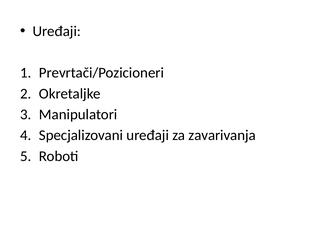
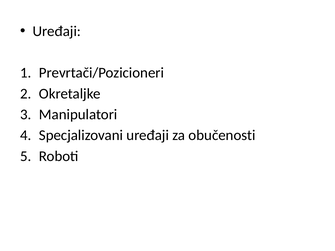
zavarivanja: zavarivanja -> obučenosti
